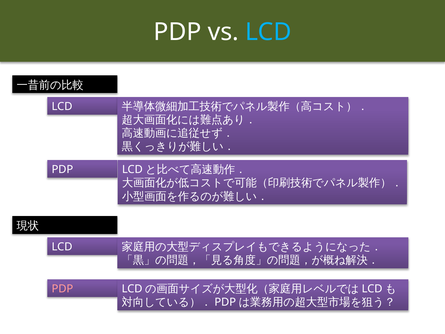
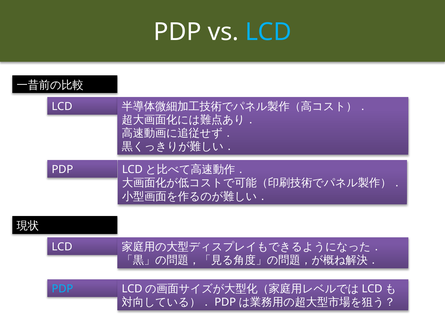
PDP at (62, 289) colour: pink -> light blue
